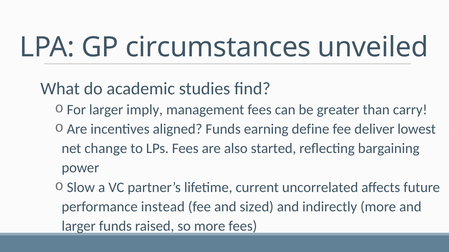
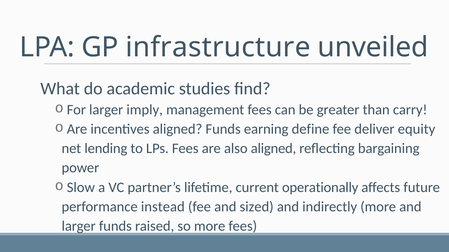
circumstances: circumstances -> infrastructure
lowest: lowest -> equity
change: change -> lending
also started: started -> aligned
uncorrelated: uncorrelated -> operationally
